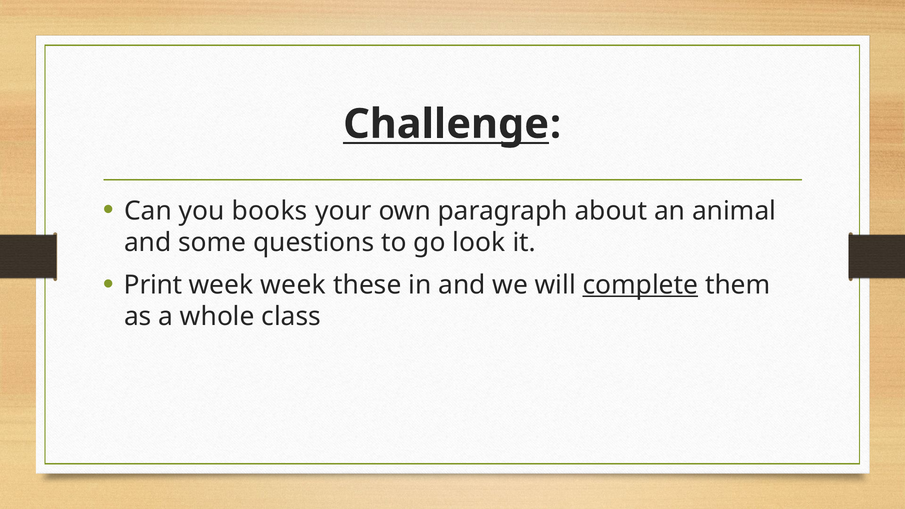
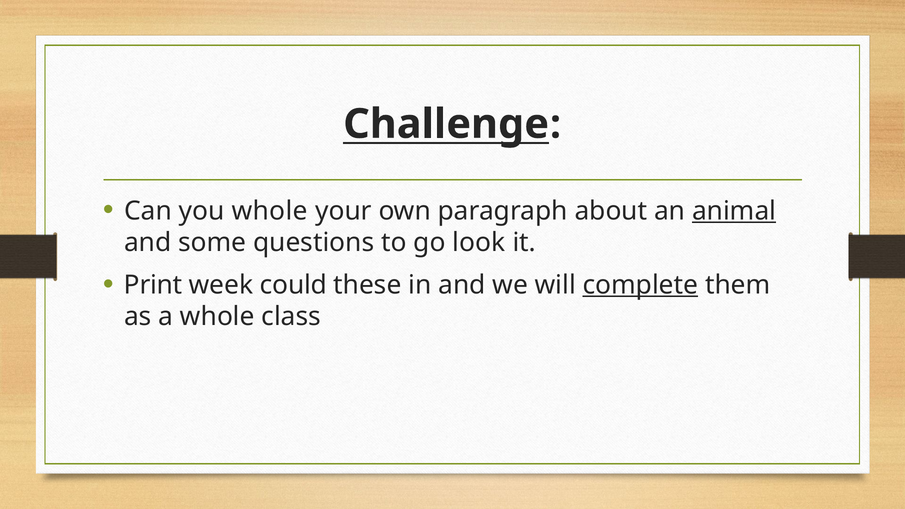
you books: books -> whole
animal underline: none -> present
week week: week -> could
